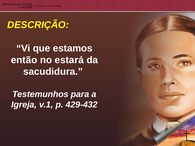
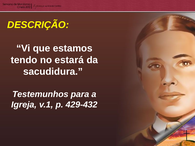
então: então -> tendo
